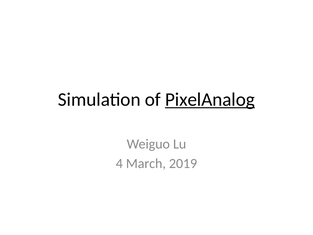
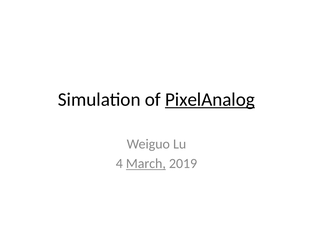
March underline: none -> present
